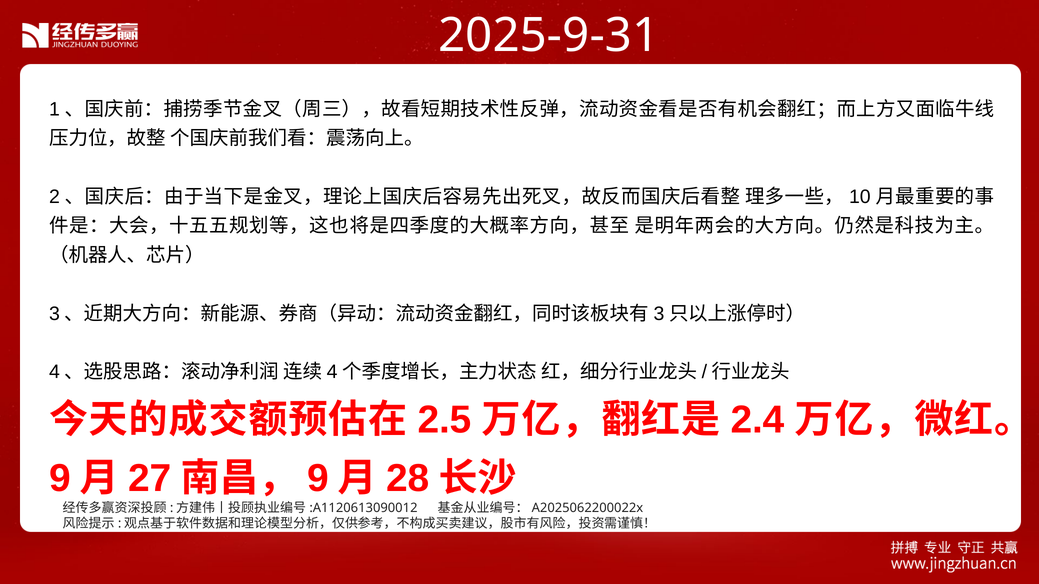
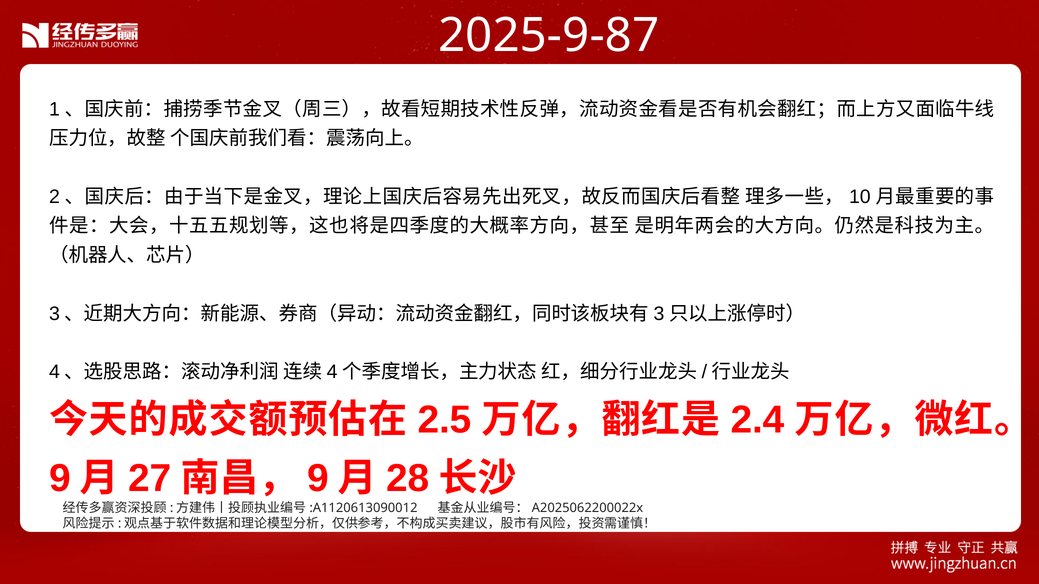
2025-9-31: 2025-9-31 -> 2025-9-87
